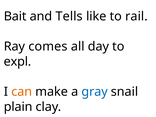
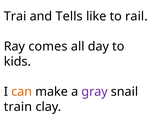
Bait: Bait -> Trai
expl: expl -> kids
gray colour: blue -> purple
plain: plain -> train
